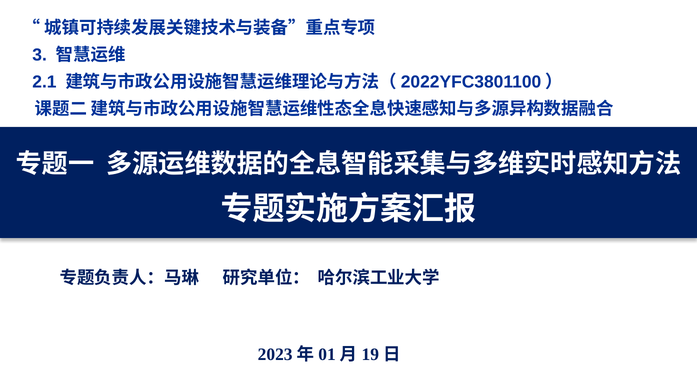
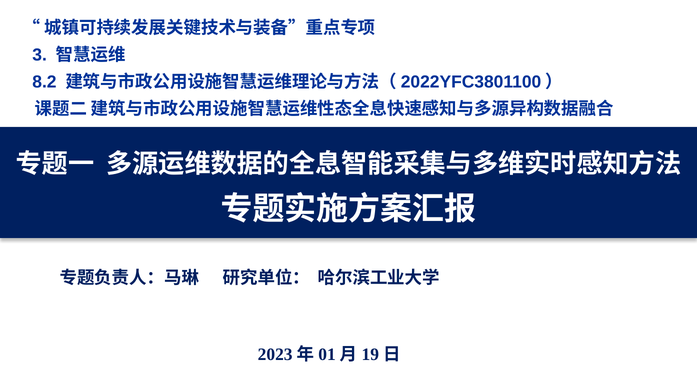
2.1: 2.1 -> 8.2
